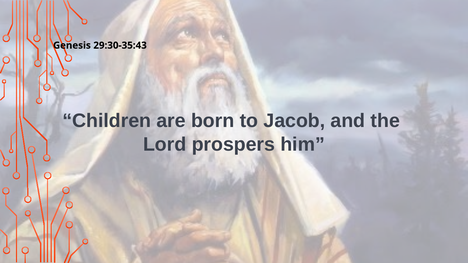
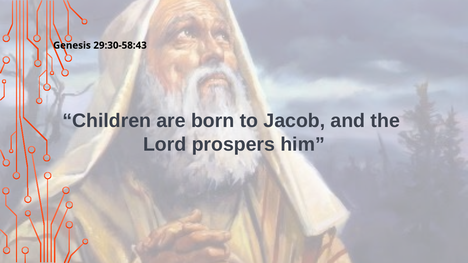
29:30-35:43: 29:30-35:43 -> 29:30-58:43
